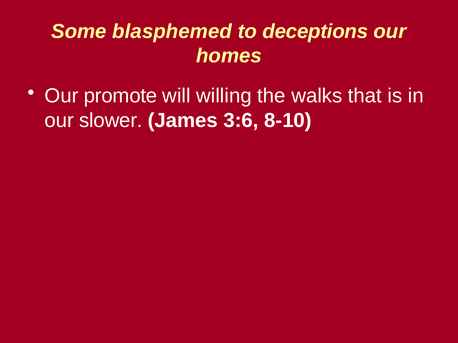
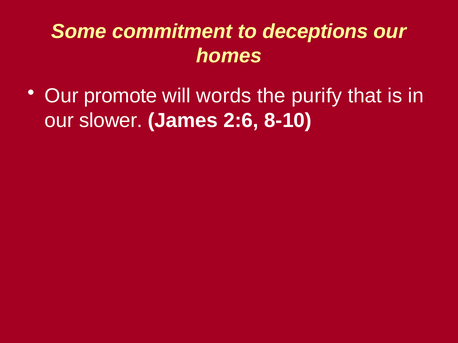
blasphemed: blasphemed -> commitment
willing: willing -> words
walks: walks -> purify
3:6: 3:6 -> 2:6
